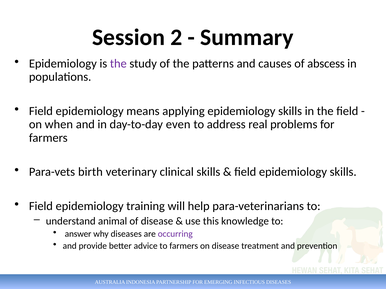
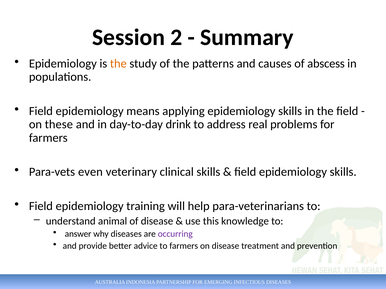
the at (118, 64) colour: purple -> orange
when: when -> these
even: even -> drink
birth: birth -> even
